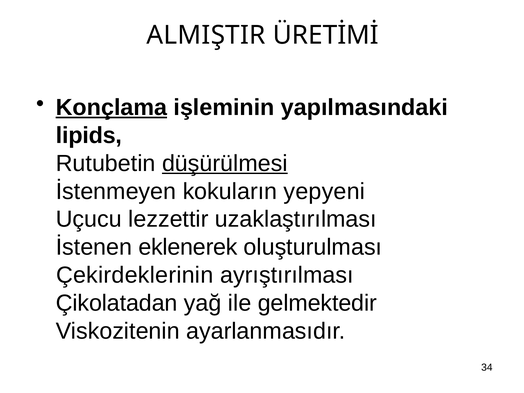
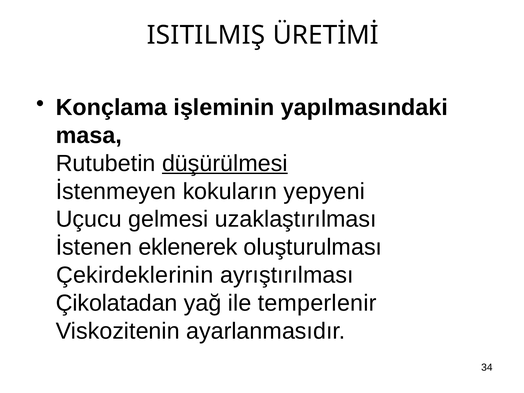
ALMIŞTIR: ALMIŞTIR -> ISITILMIŞ
Konçlama underline: present -> none
lipids: lipids -> masa
lezzettir: lezzettir -> gelmesi
gelmektedir: gelmektedir -> temperlenir
